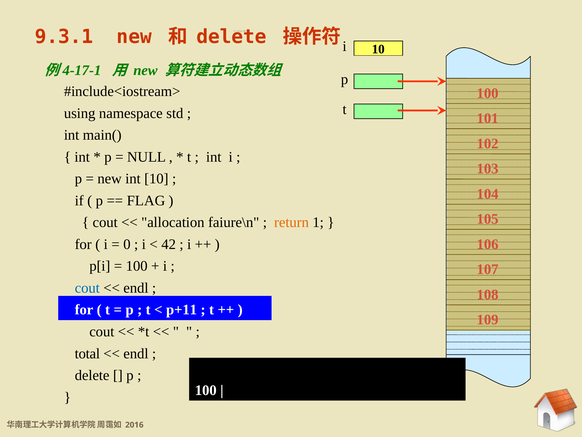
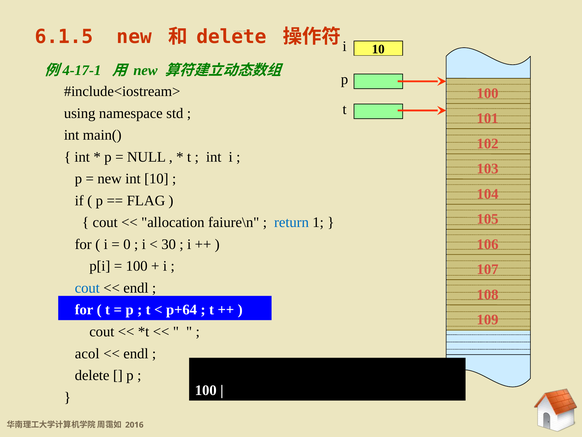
9.3.1: 9.3.1 -> 6.1.5
return colour: orange -> blue
42: 42 -> 30
p+11: p+11 -> p+64
total: total -> acol
